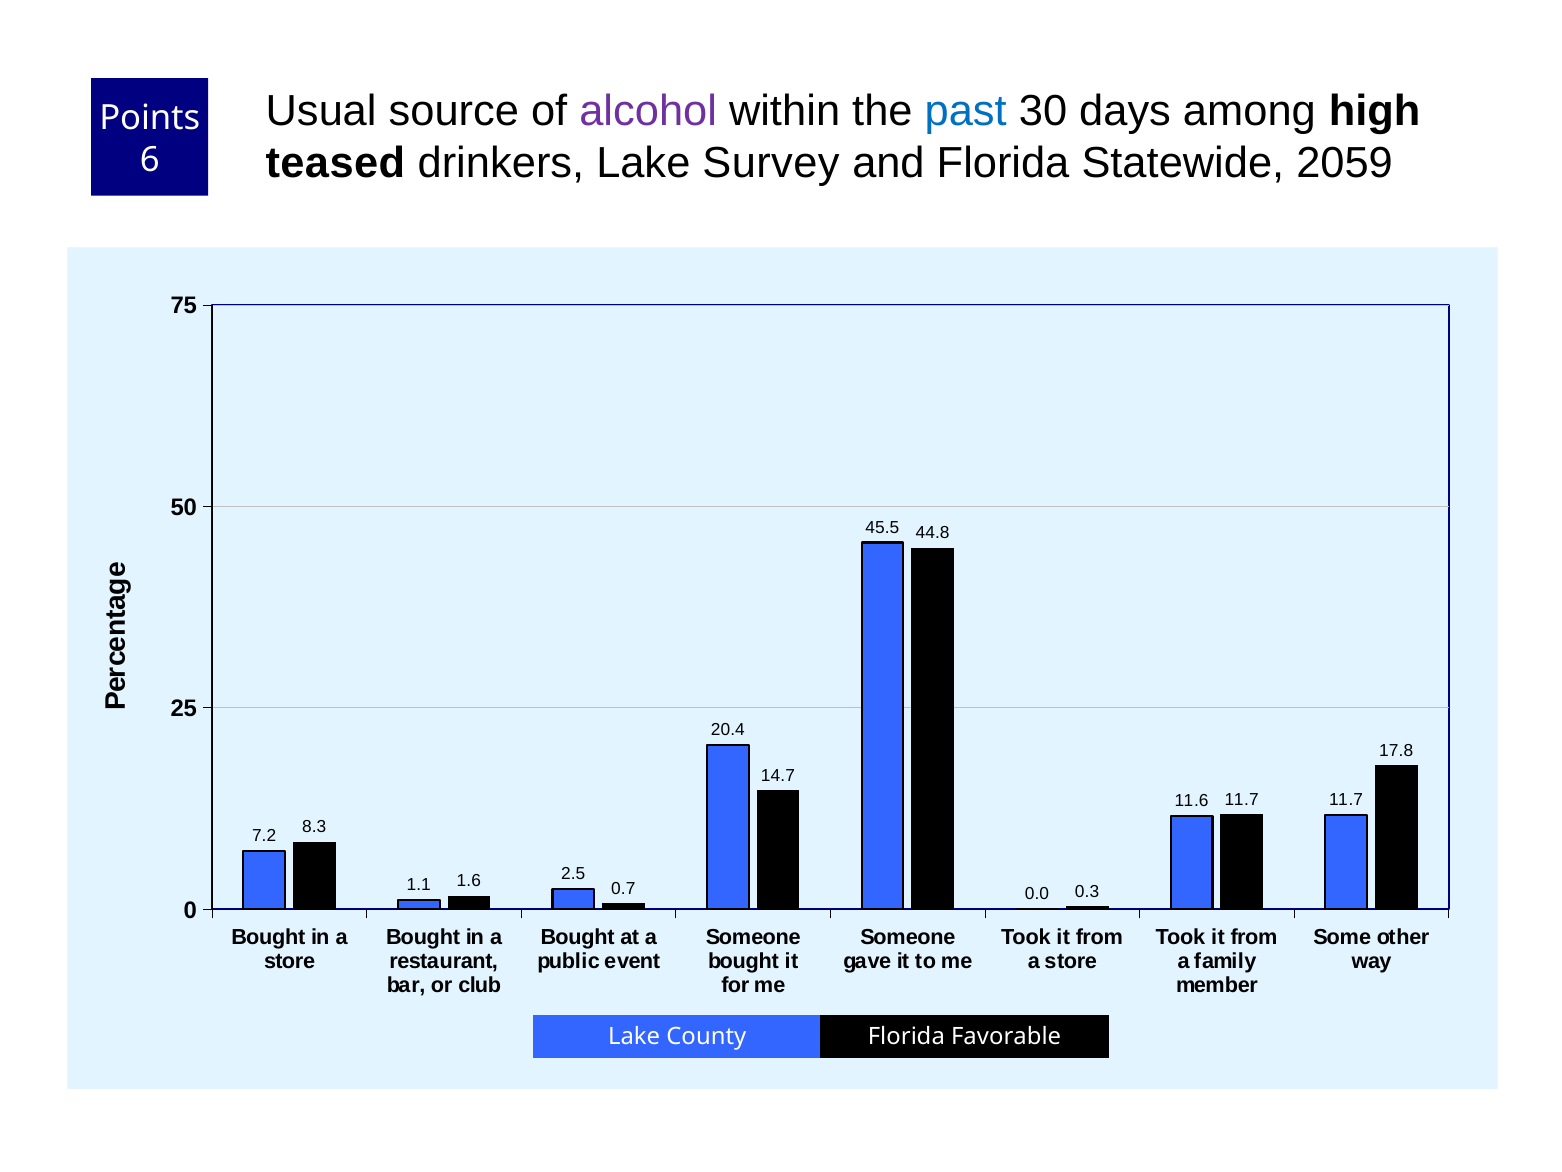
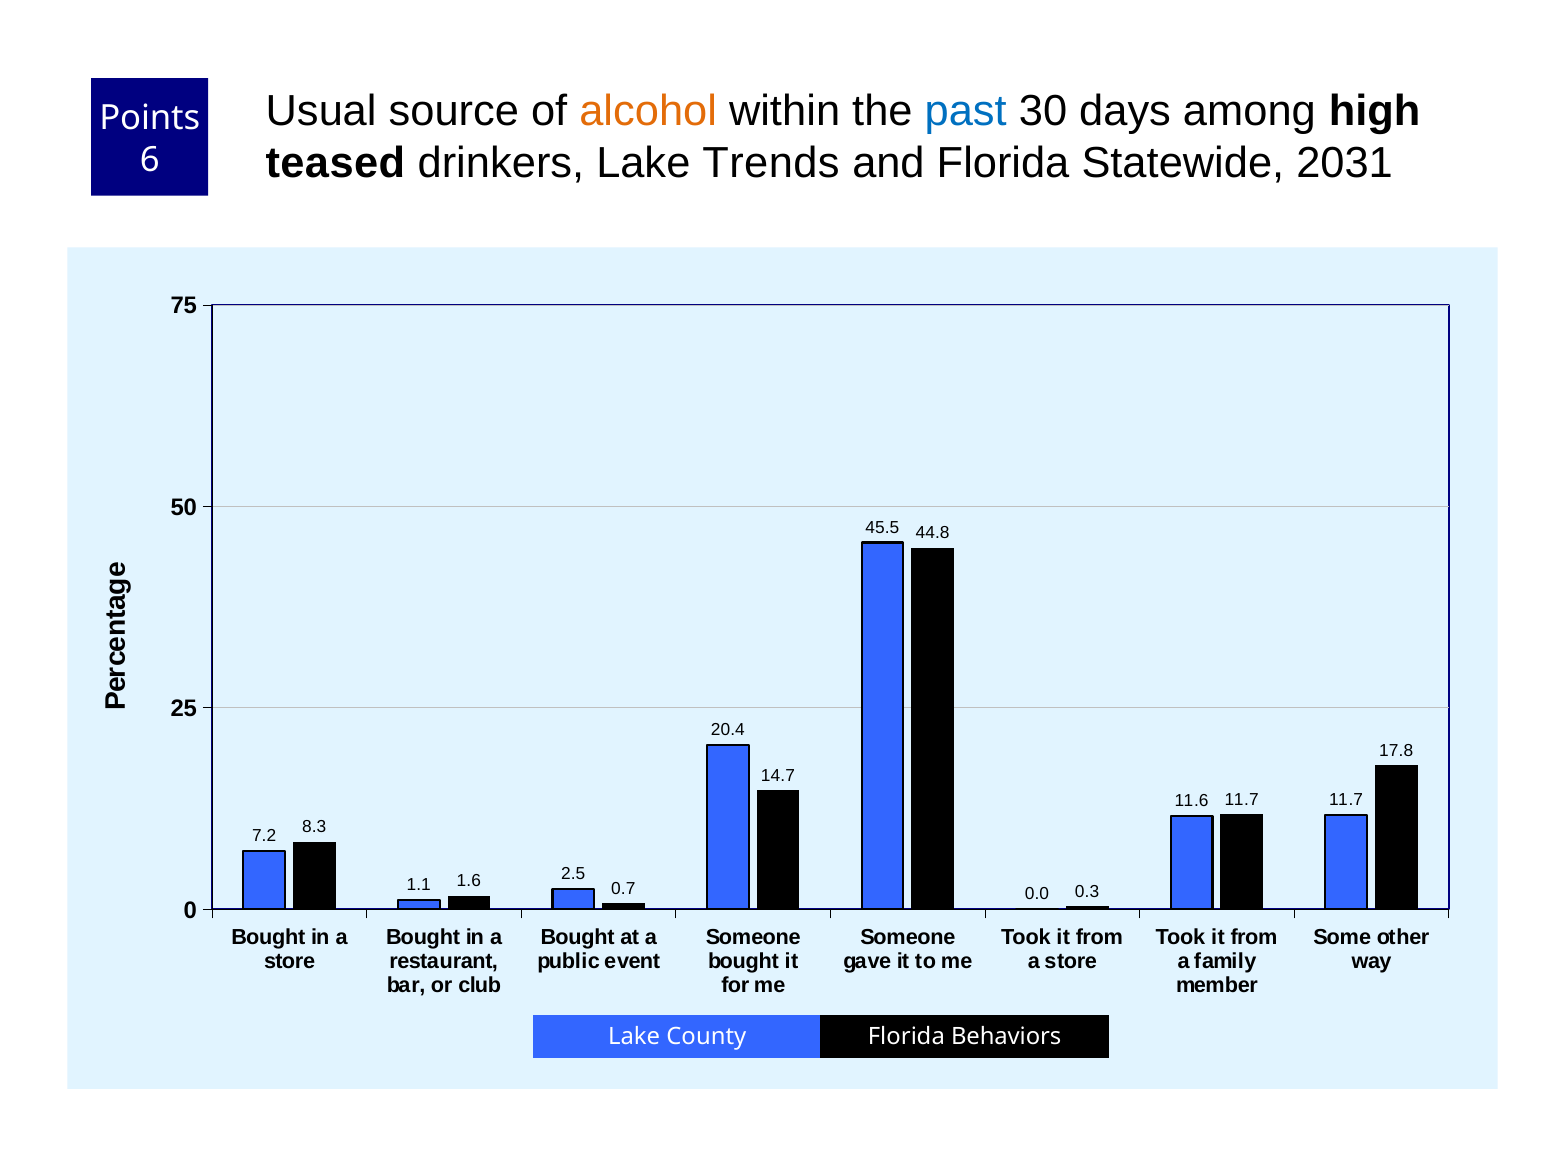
alcohol colour: purple -> orange
Survey: Survey -> Trends
2059: 2059 -> 2031
Favorable: Favorable -> Behaviors
